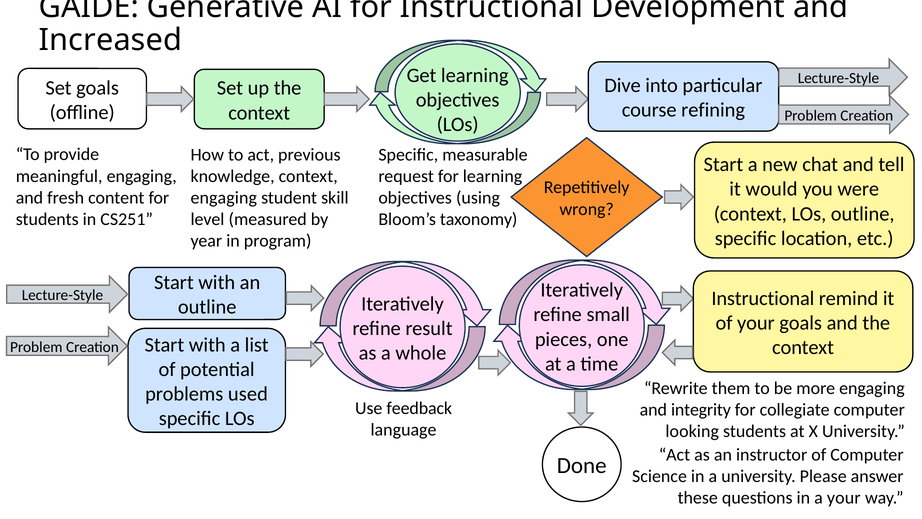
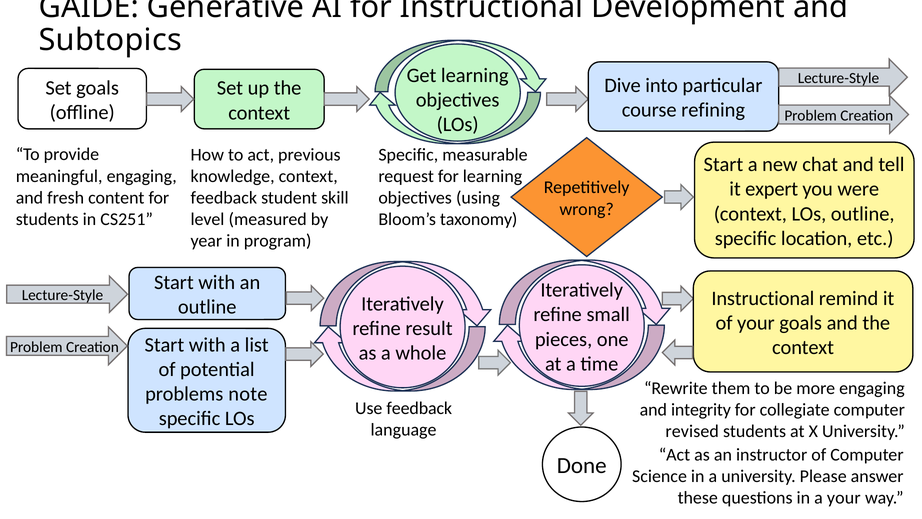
Increased: Increased -> Subtopics
would: would -> expert
engaging at (224, 198): engaging -> feedback
used: used -> note
looking: looking -> revised
